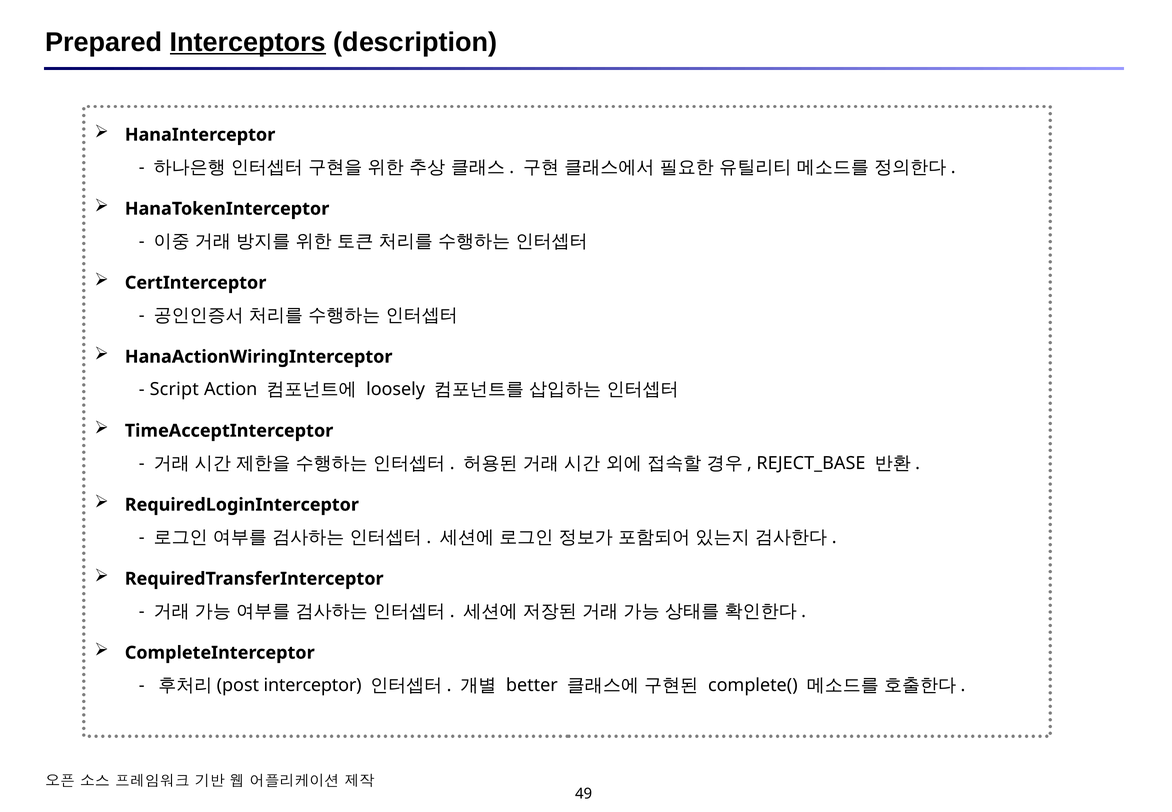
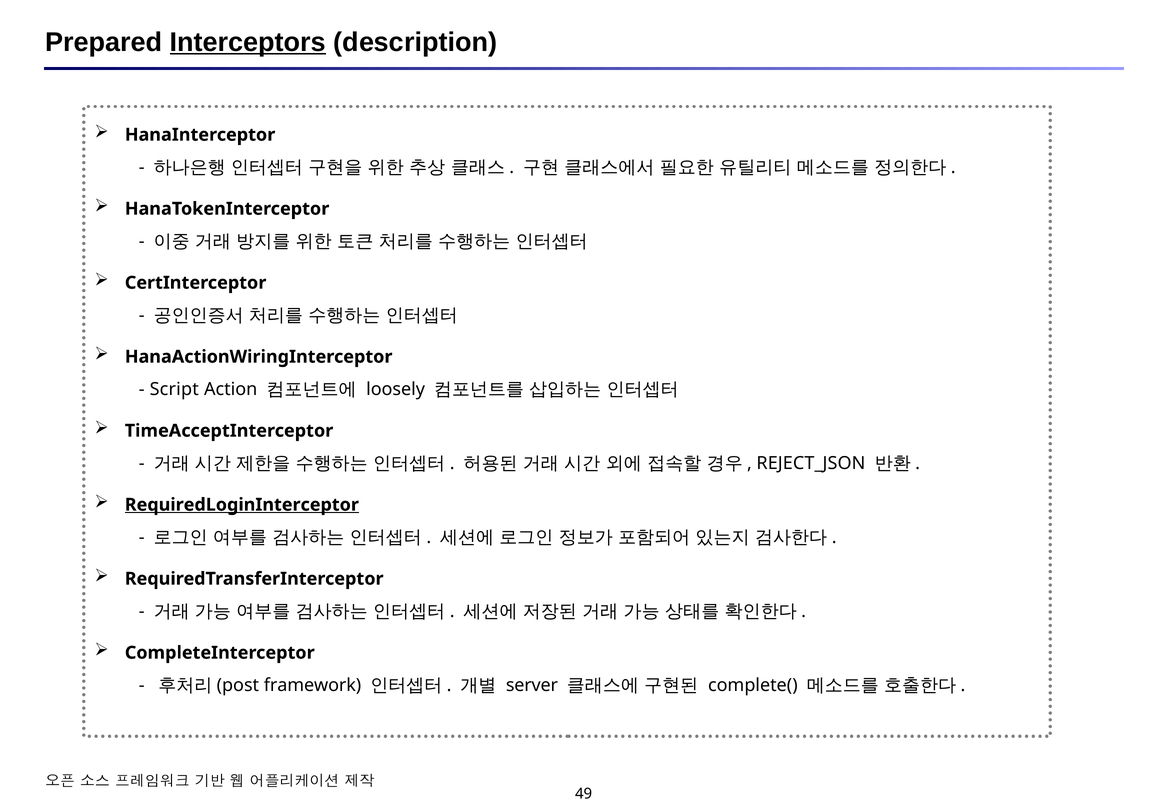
REJECT_BASE: REJECT_BASE -> REJECT_JSON
RequiredLoginInterceptor underline: none -> present
interceptor: interceptor -> framework
better: better -> server
